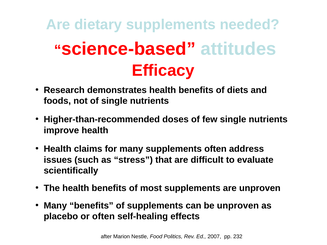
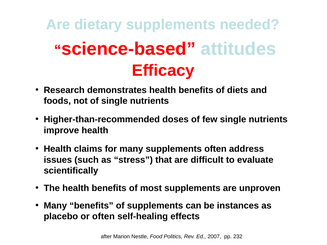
be unproven: unproven -> instances
